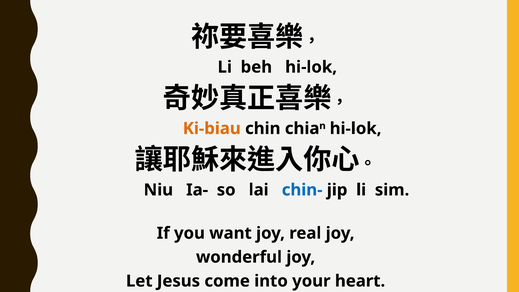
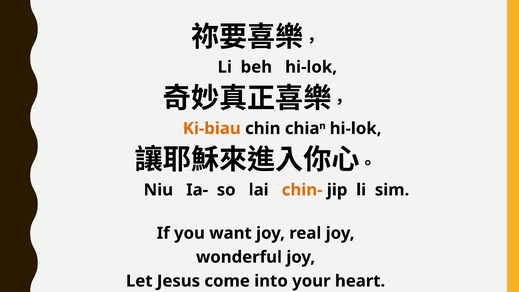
chin- colour: blue -> orange
